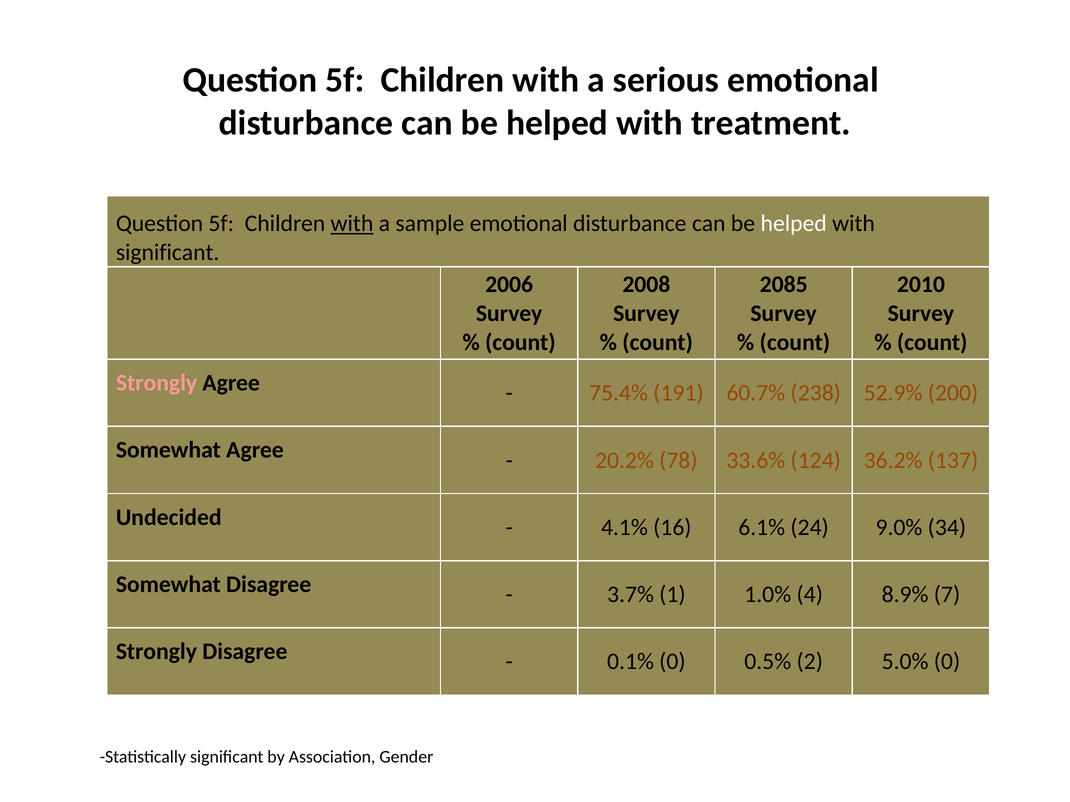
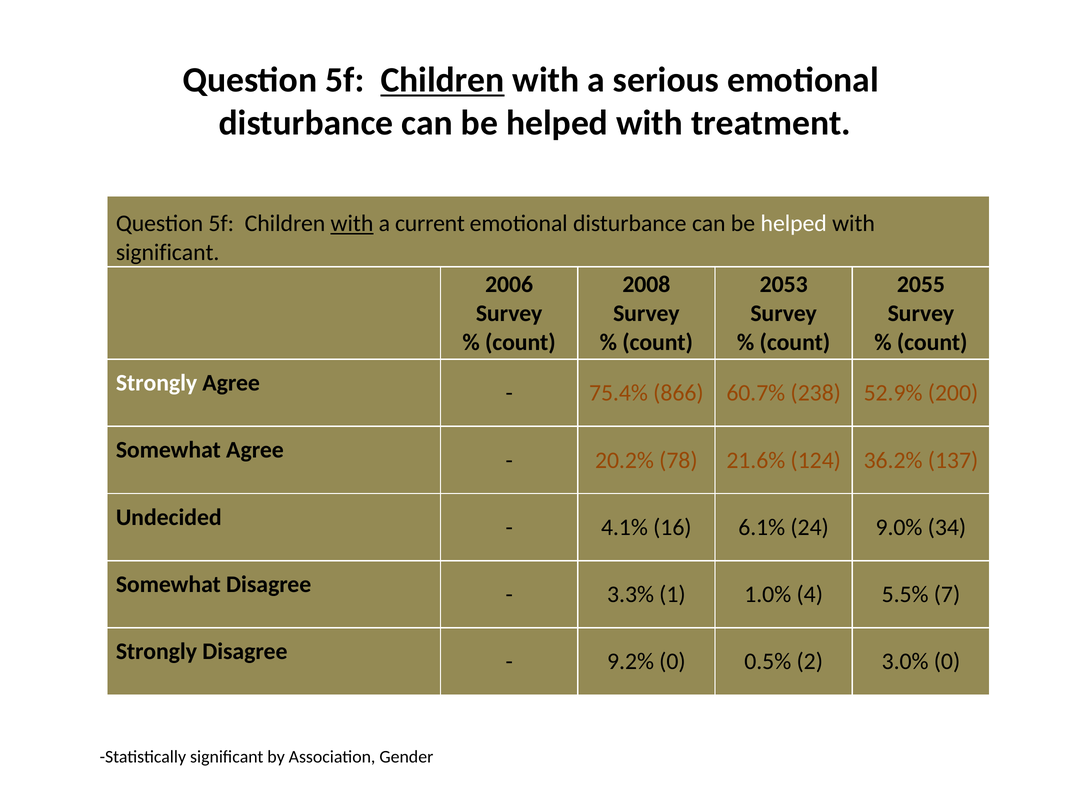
Children at (442, 80) underline: none -> present
sample: sample -> current
2085: 2085 -> 2053
2010: 2010 -> 2055
Strongly at (157, 383) colour: pink -> white
191: 191 -> 866
33.6%: 33.6% -> 21.6%
3.7%: 3.7% -> 3.3%
8.9%: 8.9% -> 5.5%
0.1%: 0.1% -> 9.2%
5.0%: 5.0% -> 3.0%
